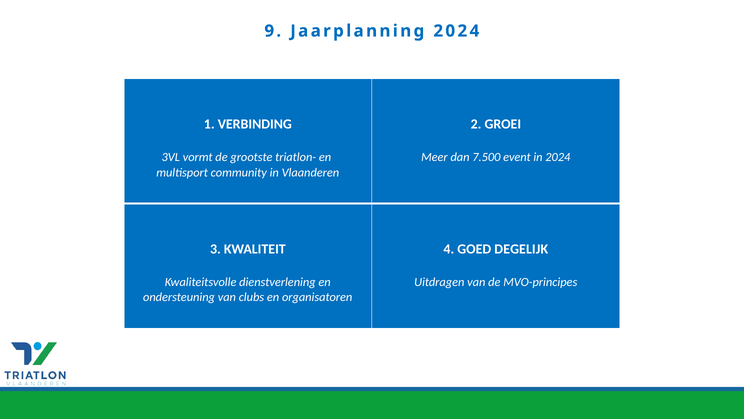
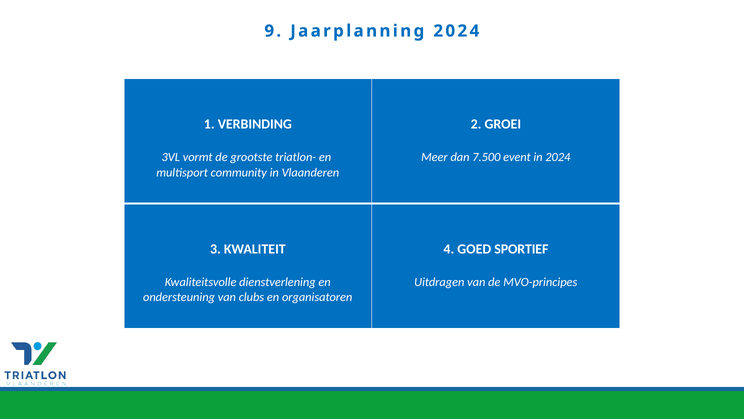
DEGELIJK: DEGELIJK -> SPORTIEF
